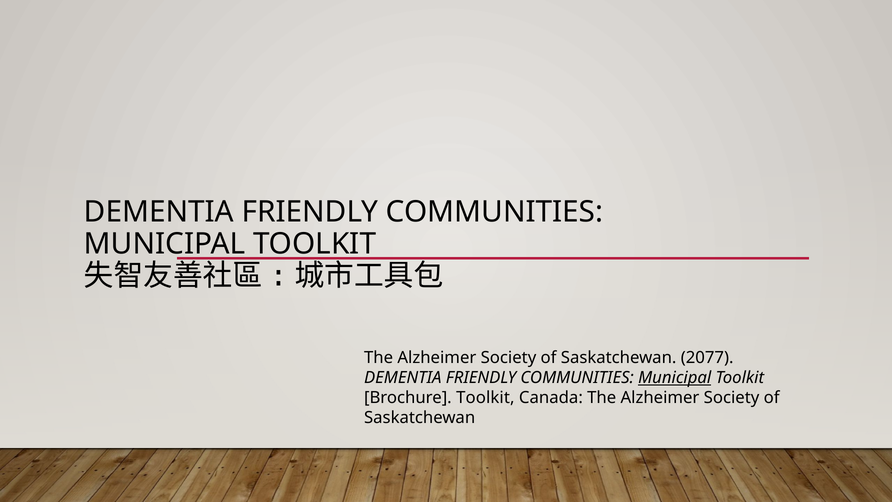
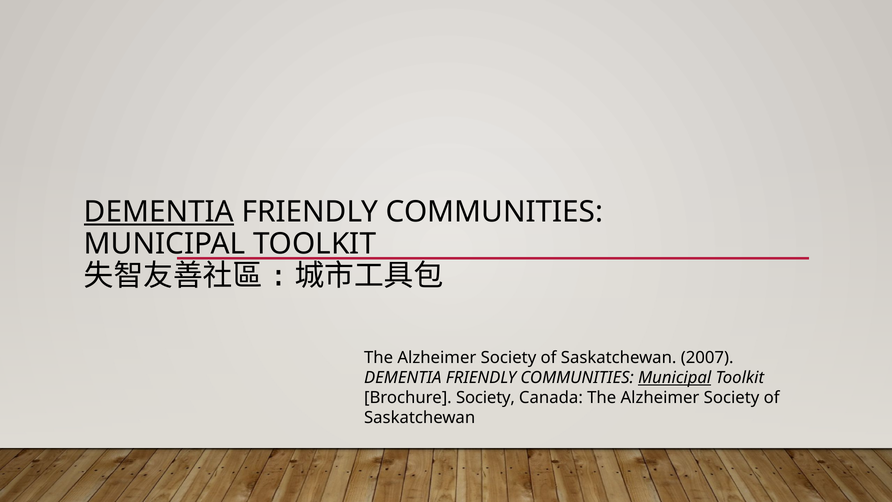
DEMENTIA at (159, 212) underline: none -> present
2077: 2077 -> 2007
Brochure Toolkit: Toolkit -> Society
